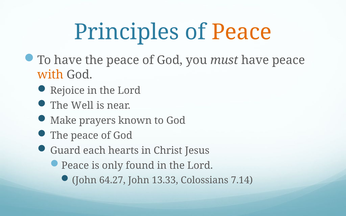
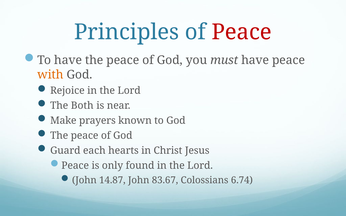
Peace at (242, 32) colour: orange -> red
Well: Well -> Both
64.27: 64.27 -> 14.87
13.33: 13.33 -> 83.67
7.14: 7.14 -> 6.74
